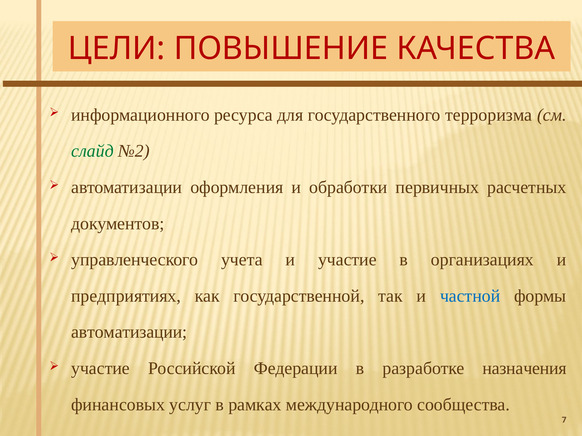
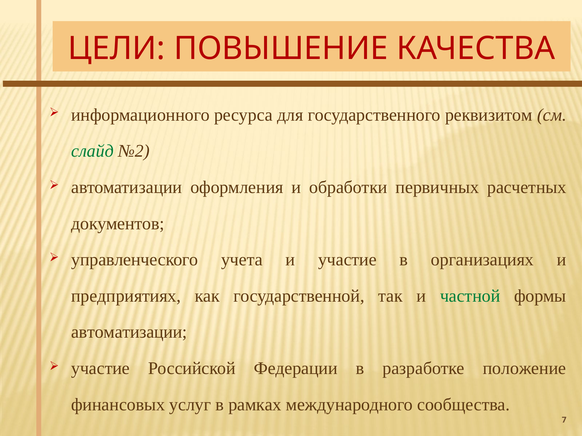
терроризма: терроризма -> реквизитом
частной colour: blue -> green
назначения: назначения -> положение
